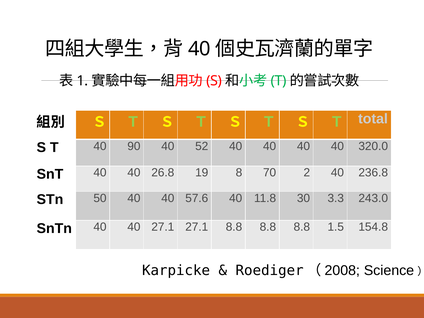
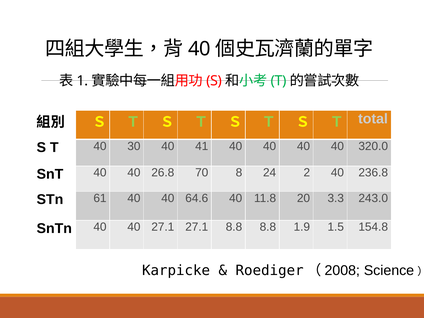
90: 90 -> 30
52: 52 -> 41
19: 19 -> 70
70: 70 -> 24
50: 50 -> 61
57.6: 57.6 -> 64.6
30: 30 -> 20
8.8 8.8 8.8: 8.8 -> 1.9
